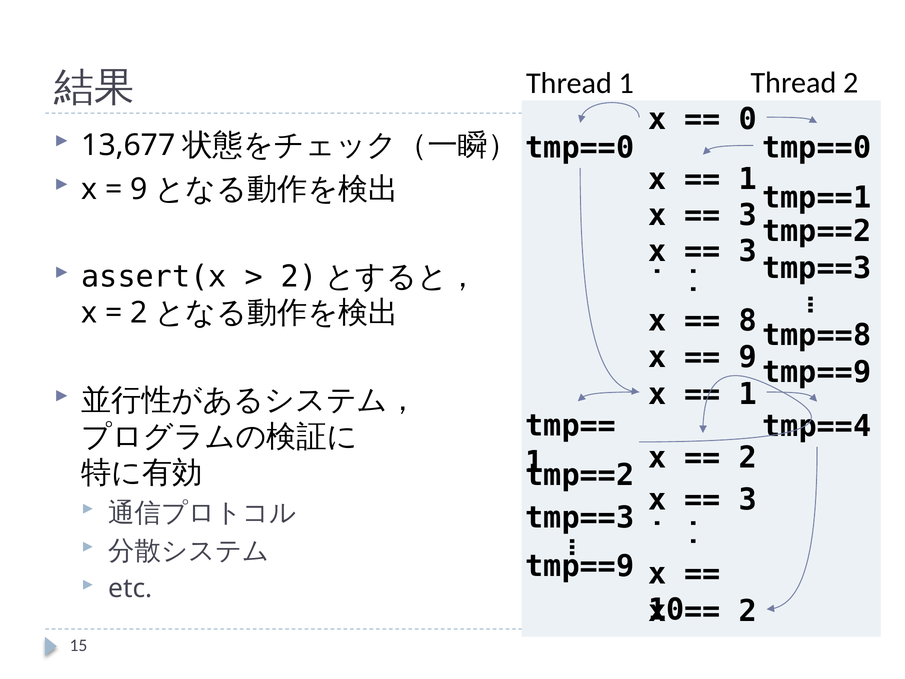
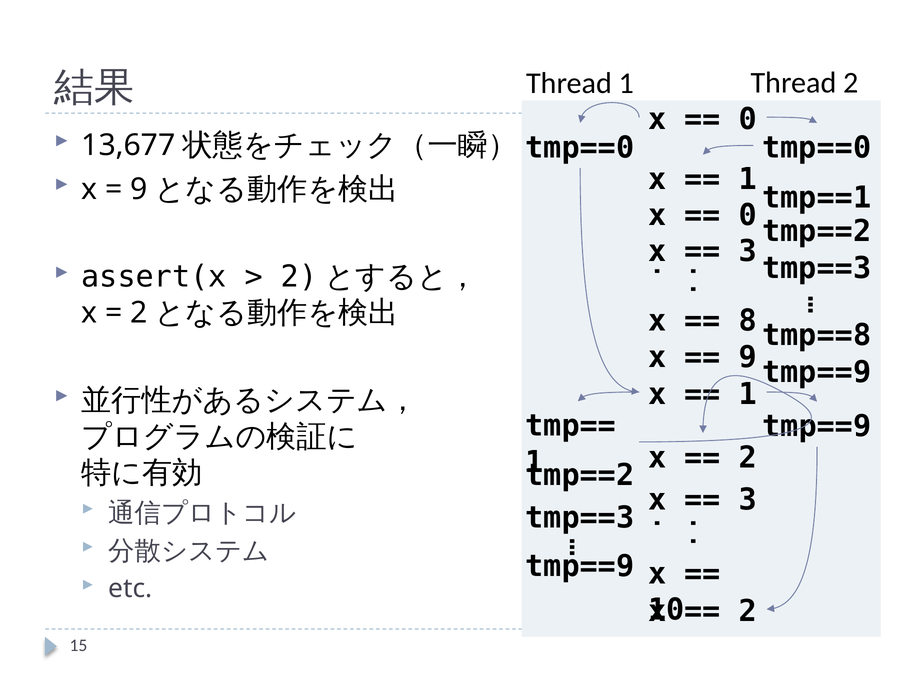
3 at (748, 215): 3 -> 0
tmp==4 at (817, 426): tmp==4 -> tmp==9
